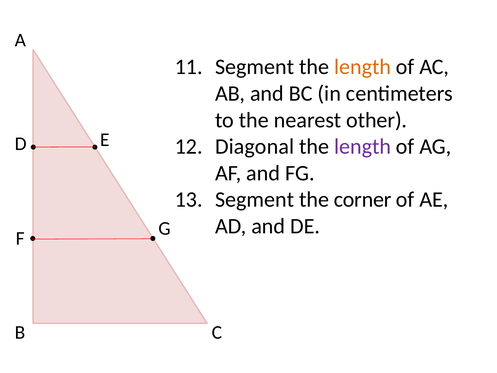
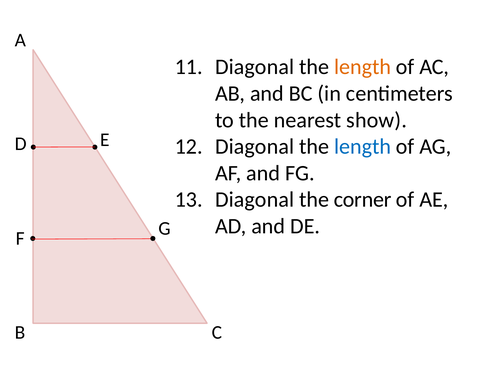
Segment at (255, 67): Segment -> Diagonal
other: other -> show
length at (363, 146) colour: purple -> blue
Segment at (255, 200): Segment -> Diagonal
